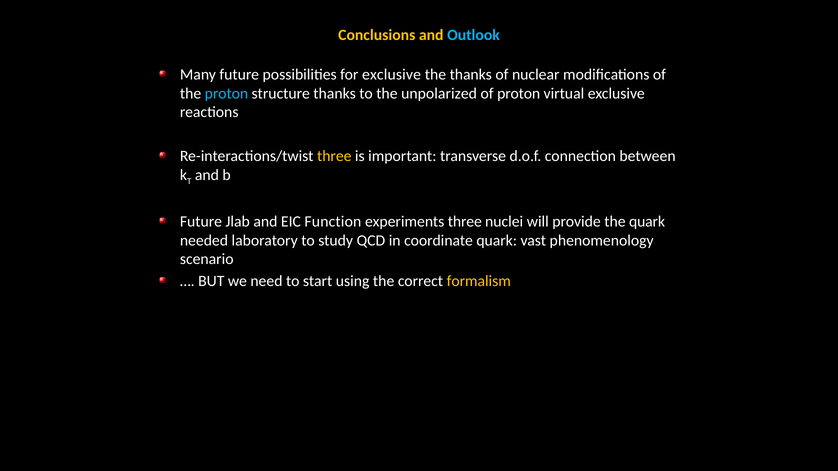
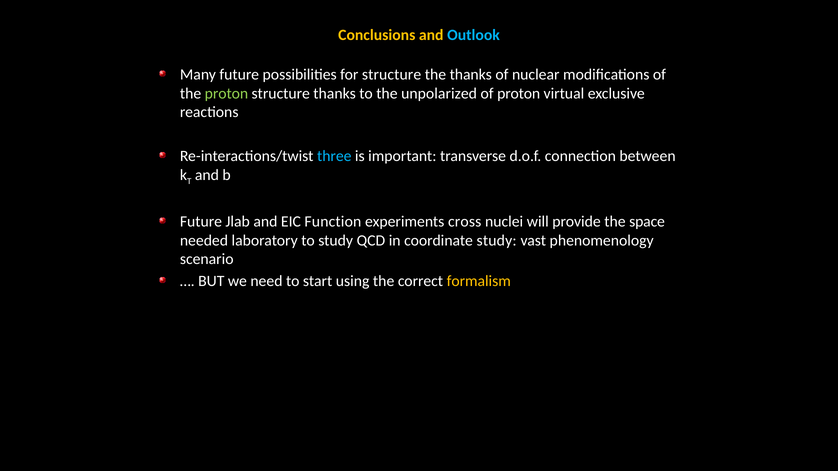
for exclusive: exclusive -> structure
proton at (226, 93) colour: light blue -> light green
three at (334, 156) colour: yellow -> light blue
experiments three: three -> cross
the quark: quark -> space
coordinate quark: quark -> study
